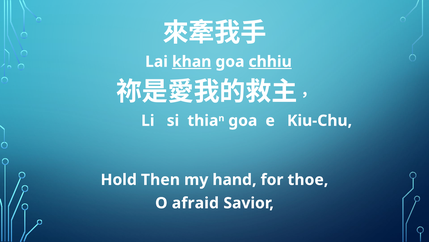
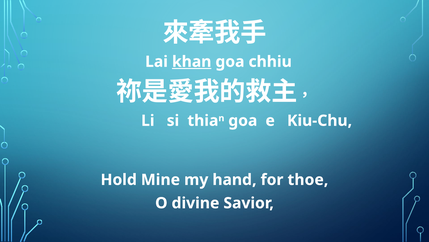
chhiu underline: present -> none
Then: Then -> Mine
afraid: afraid -> divine
